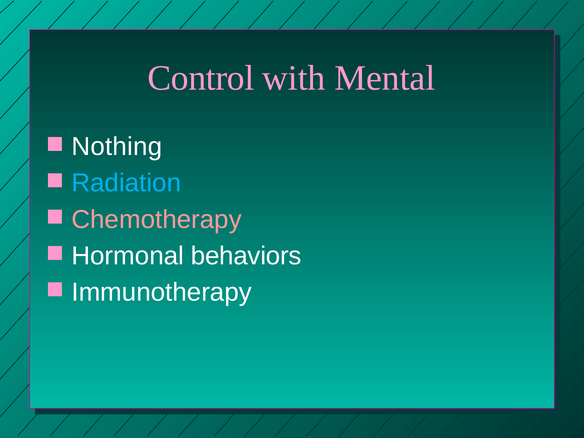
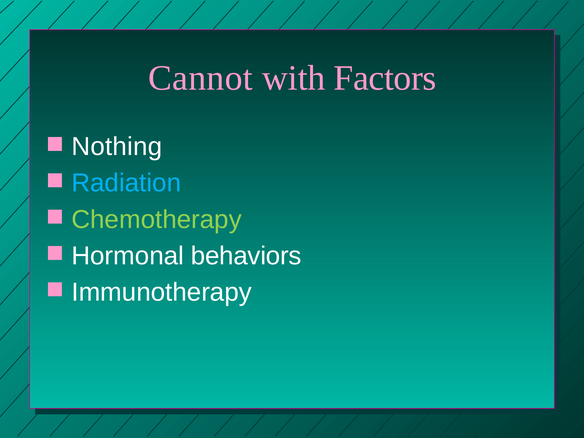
Control: Control -> Cannot
Mental: Mental -> Factors
Chemotherapy colour: pink -> light green
